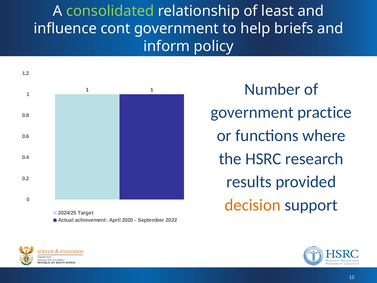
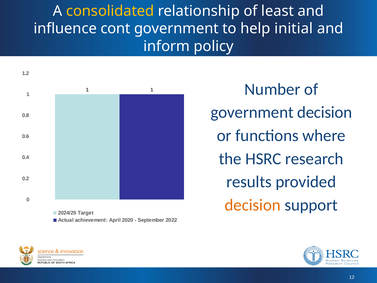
consolidated colour: light green -> yellow
briefs: briefs -> initial
government practice: practice -> decision
